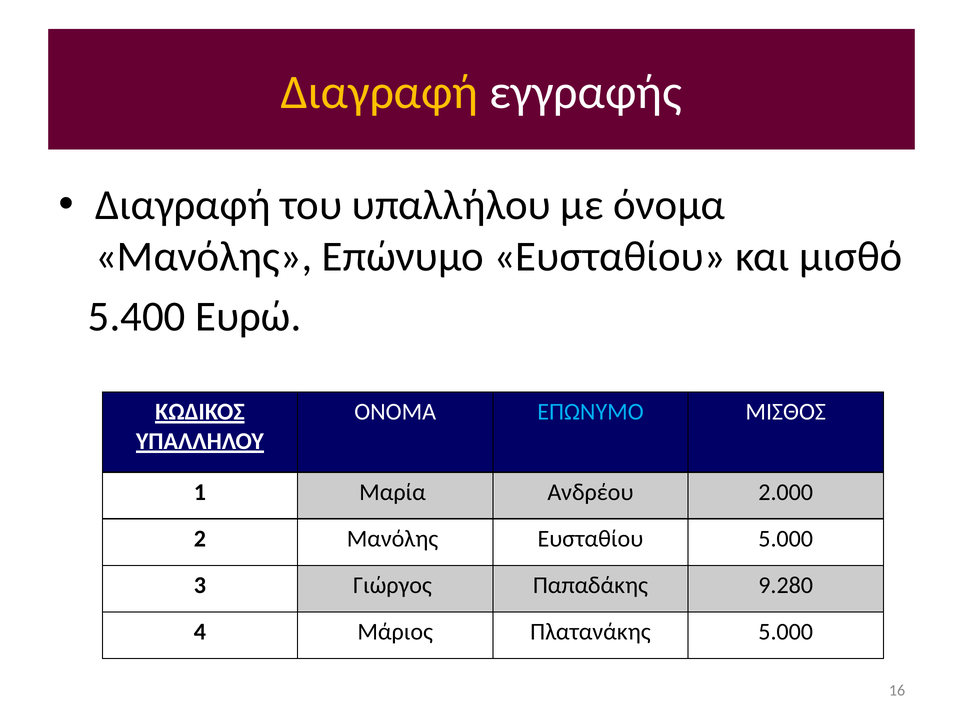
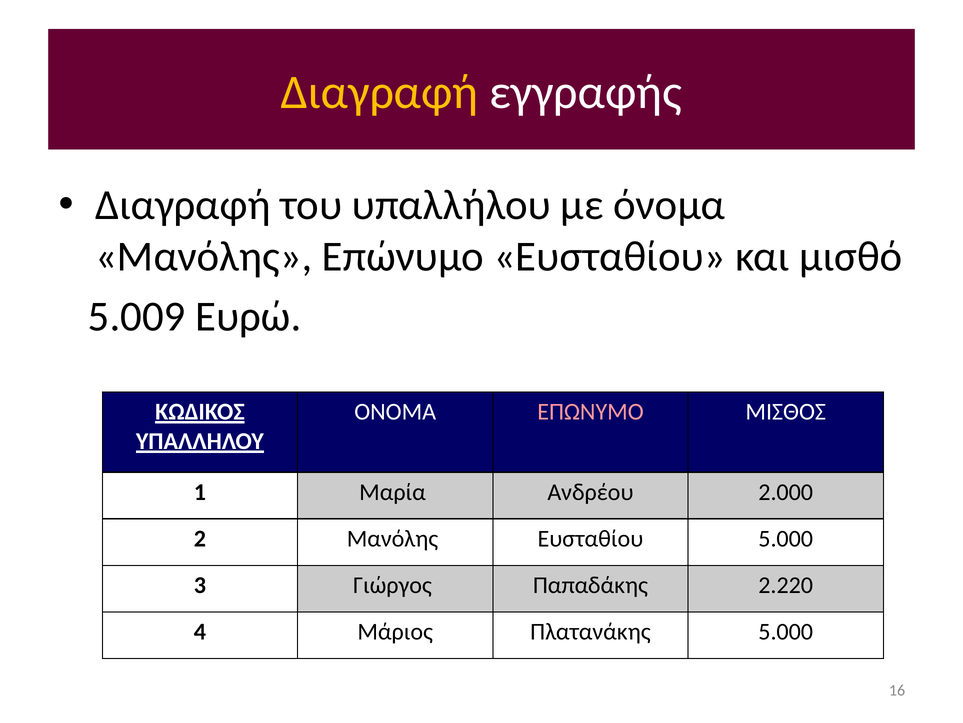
5.400: 5.400 -> 5.009
ΕΠΩΝΥΜΟ colour: light blue -> pink
9.280: 9.280 -> 2.220
